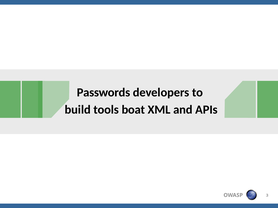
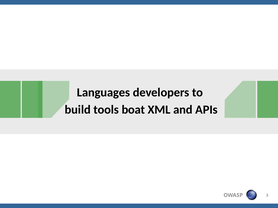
Passwords: Passwords -> Languages
